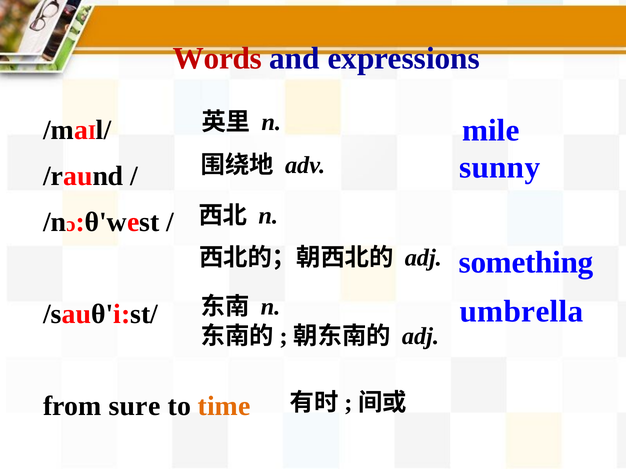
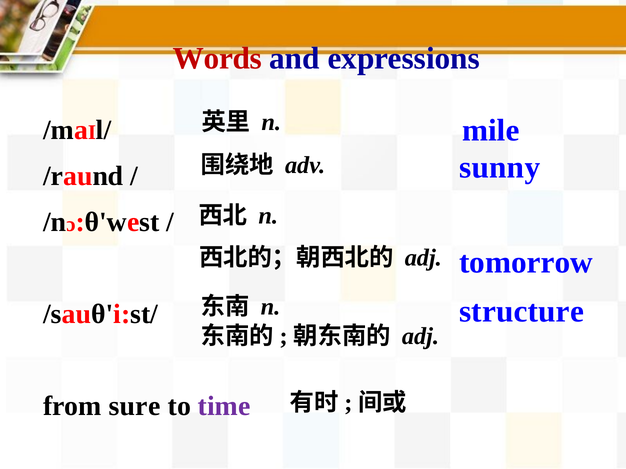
something: something -> tomorrow
umbrella: umbrella -> structure
time colour: orange -> purple
